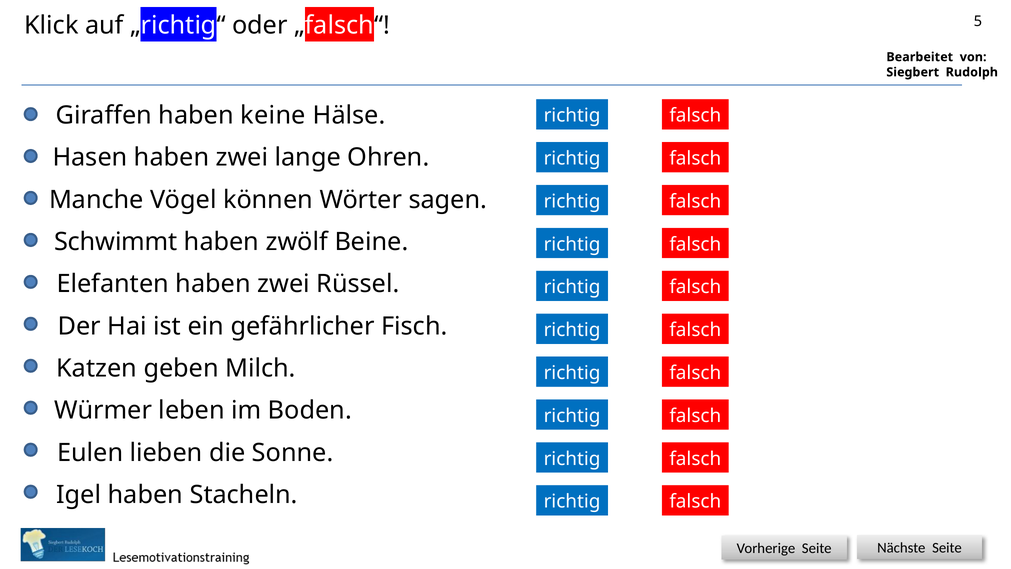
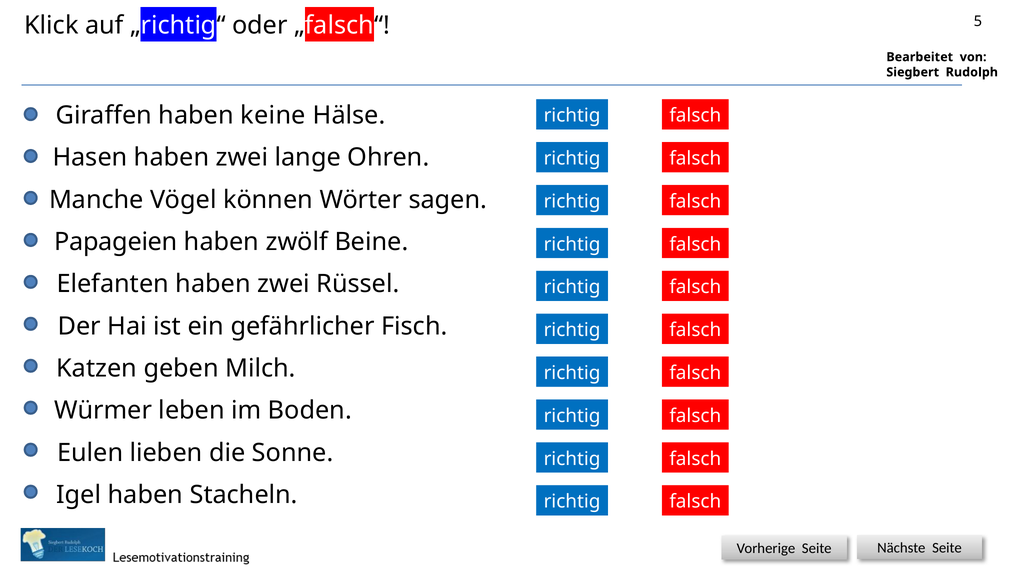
Schwimmt: Schwimmt -> Papageien
